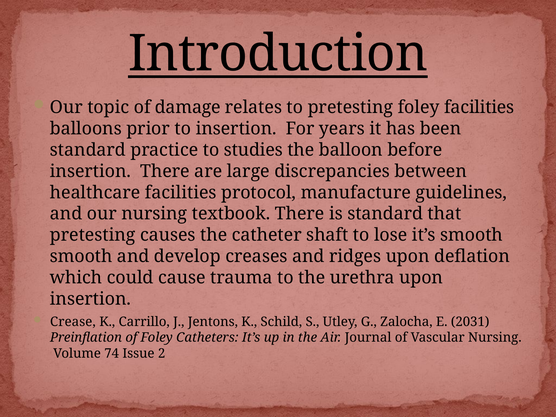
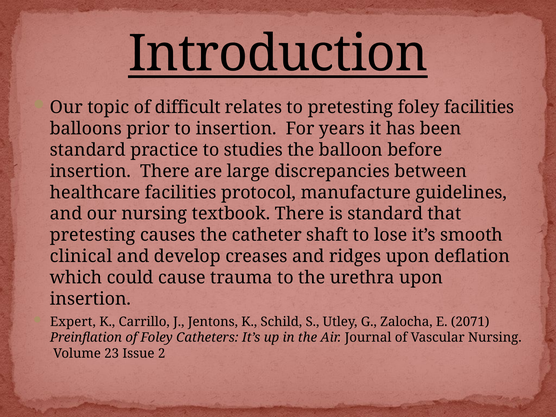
damage: damage -> difficult
smooth at (81, 256): smooth -> clinical
Crease: Crease -> Expert
2031: 2031 -> 2071
74: 74 -> 23
